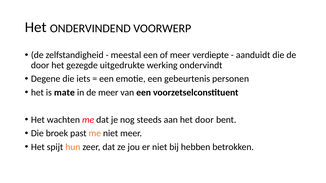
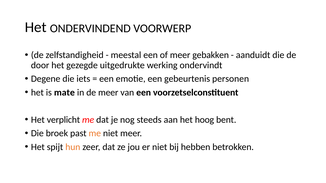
verdiepte: verdiepte -> gebakken
wachten: wachten -> verplicht
het door: door -> hoog
